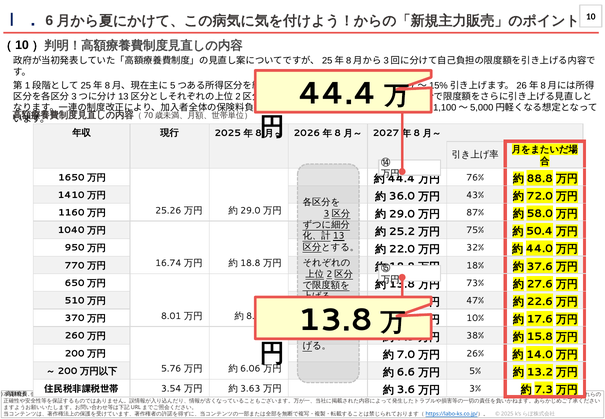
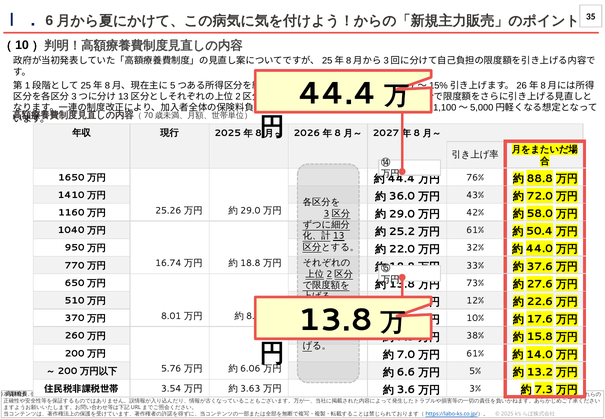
10: 10 -> 35
87%: 87% -> 42%
75% at (475, 230): 75% -> 61%
18%: 18% -> 33%
47%: 47% -> 12%
26% at (475, 353): 26% -> 61%
